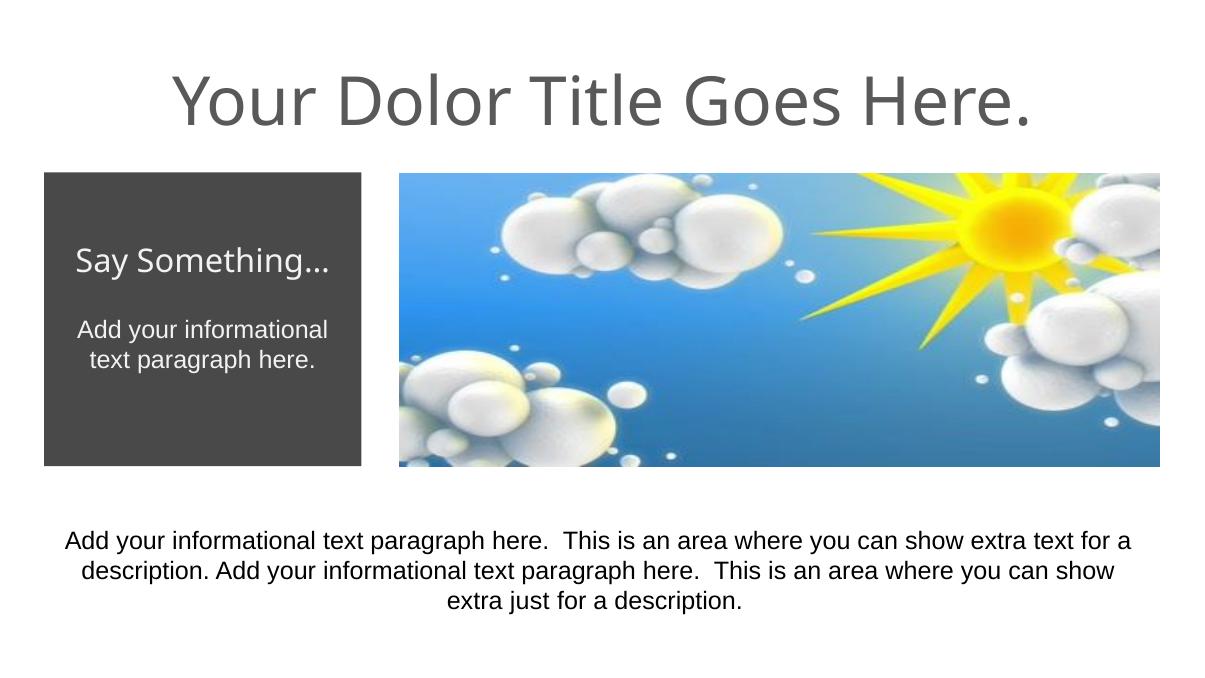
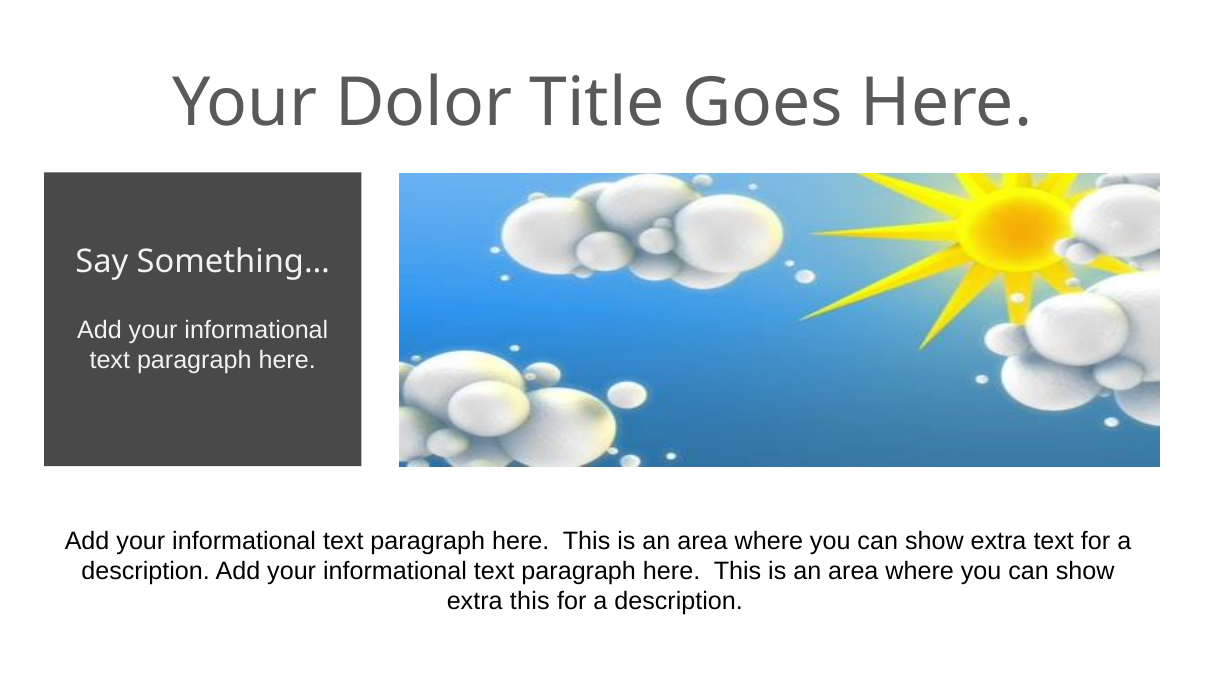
extra just: just -> this
